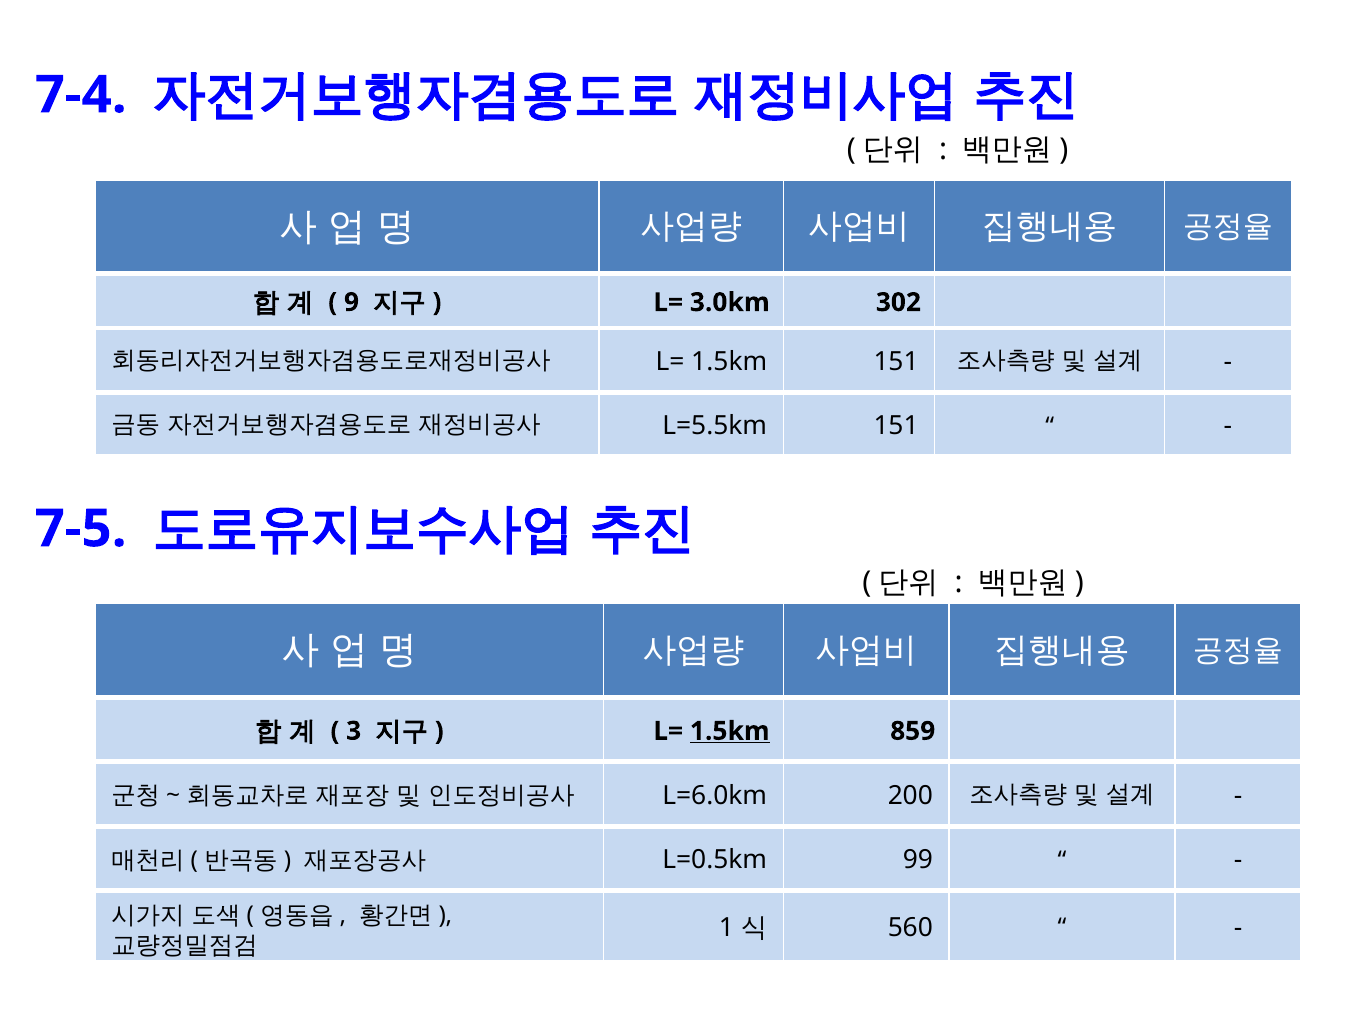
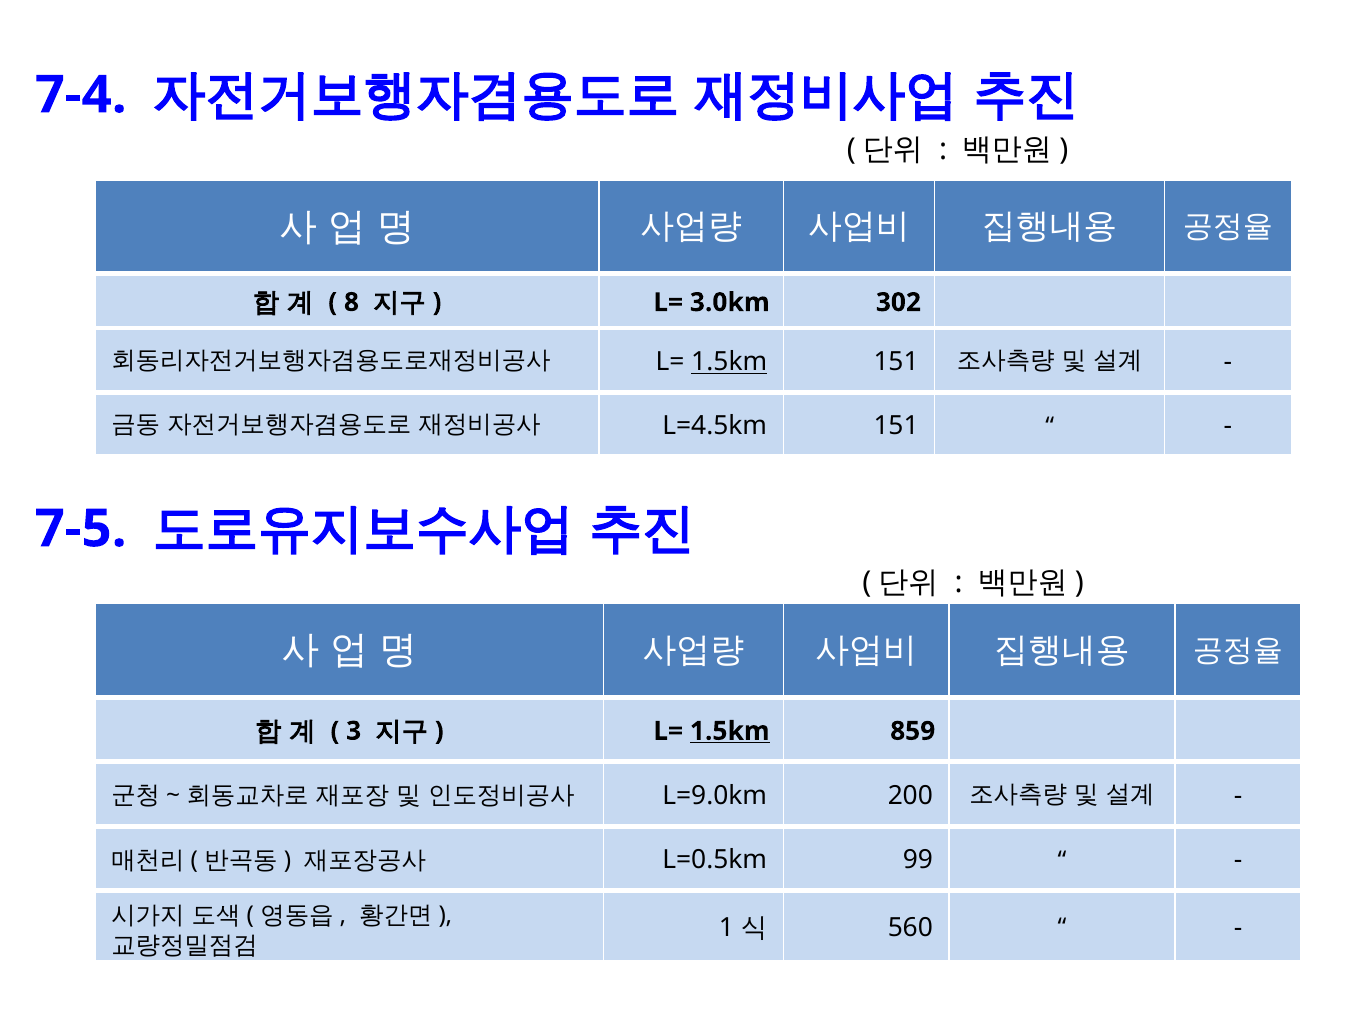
9: 9 -> 8
1.5km at (729, 362) underline: none -> present
L=5.5km: L=5.5km -> L=4.5km
L=6.0km: L=6.0km -> L=9.0km
